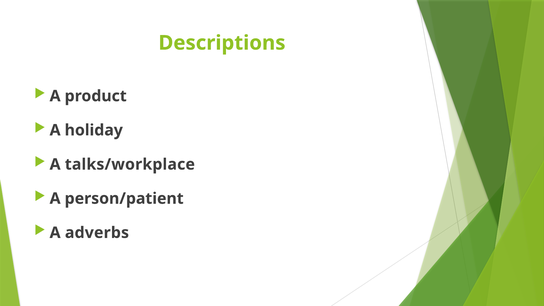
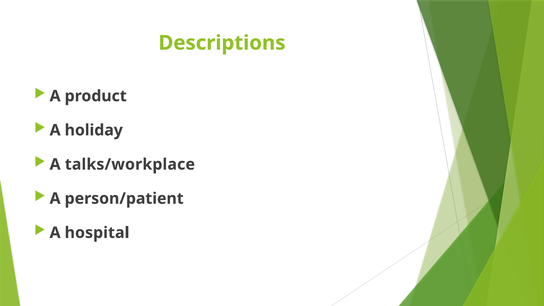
adverbs: adverbs -> hospital
